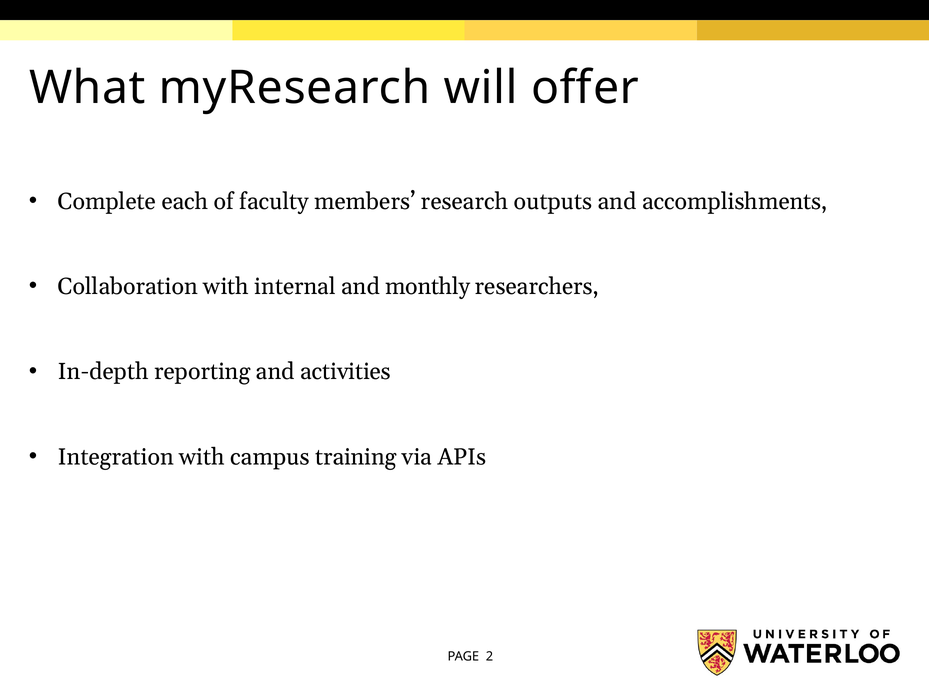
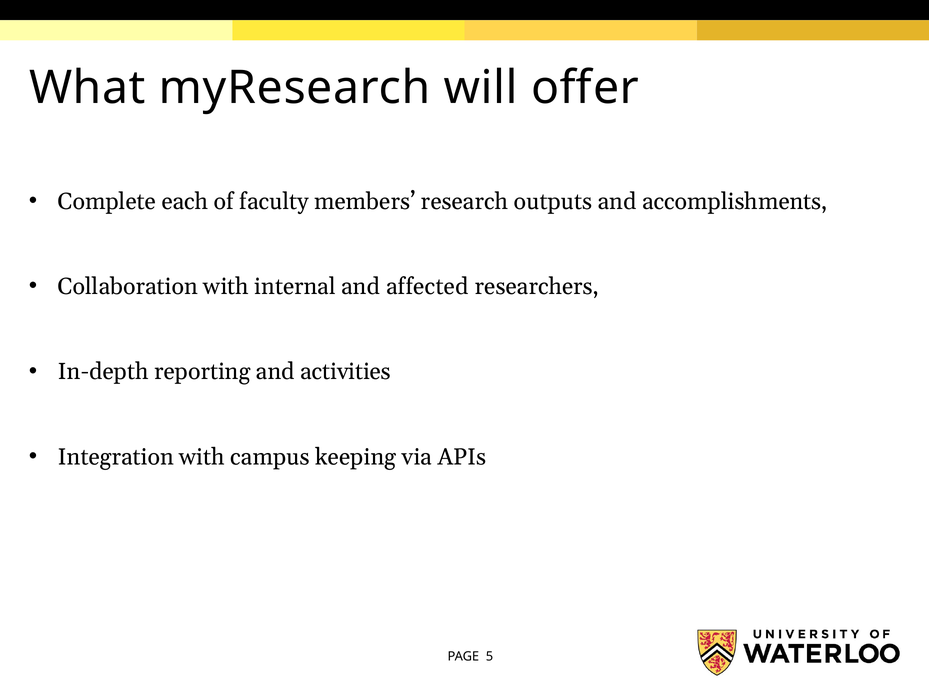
monthly: monthly -> affected
training: training -> keeping
2: 2 -> 5
